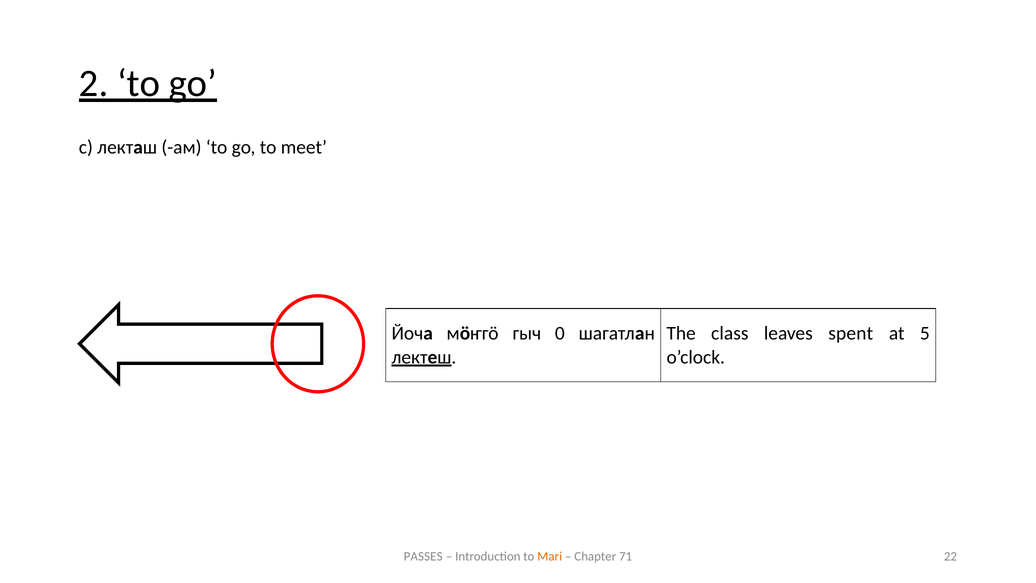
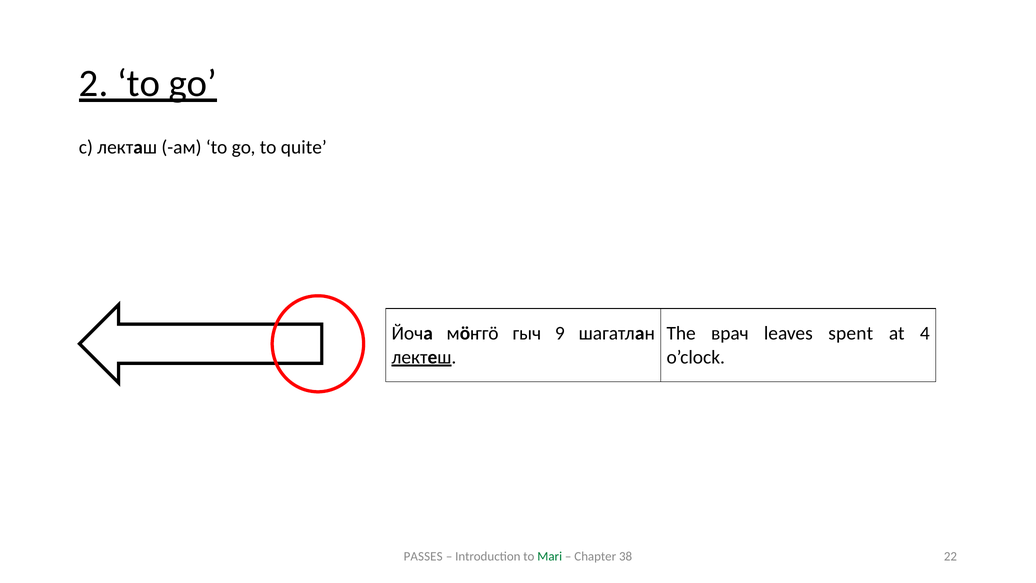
meet: meet -> quite
0: 0 -> 9
class: class -> врач
5: 5 -> 4
Mari colour: orange -> green
71: 71 -> 38
